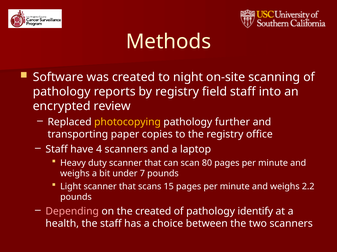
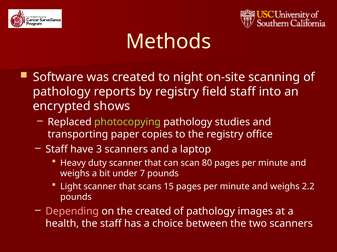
review: review -> shows
photocopying colour: yellow -> light green
further: further -> studies
4: 4 -> 3
identify: identify -> images
